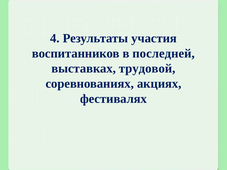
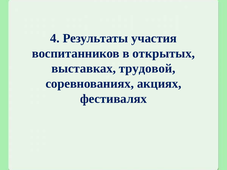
последней: последней -> открытых
